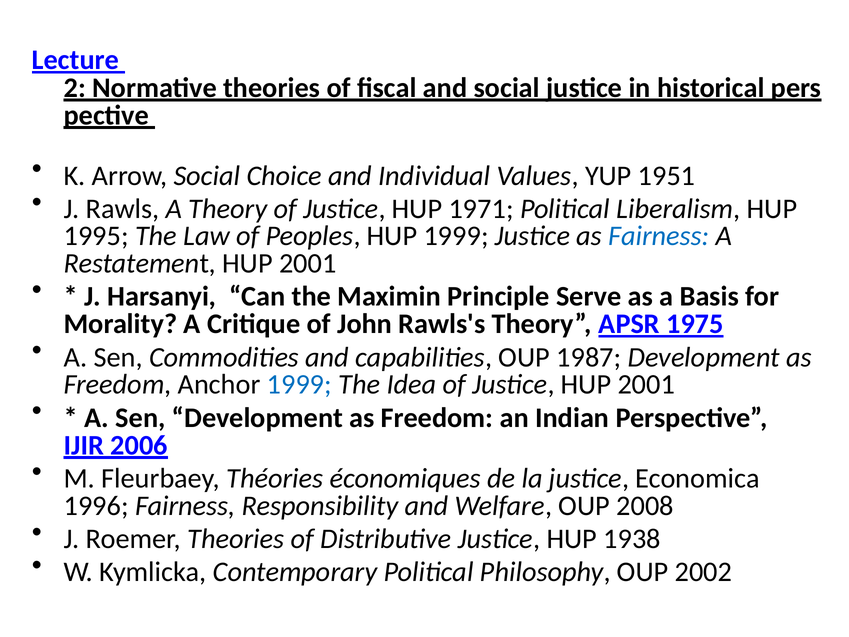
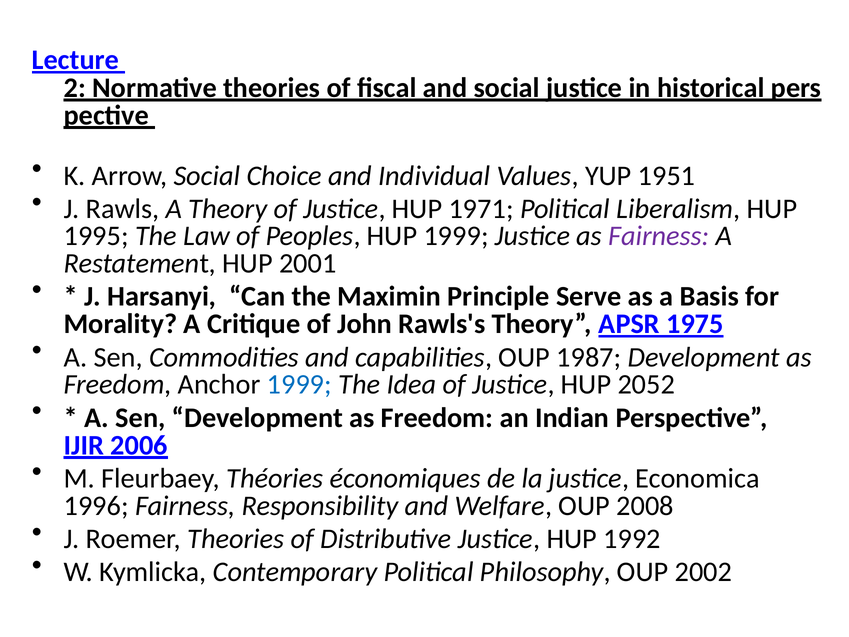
Fairness at (659, 236) colour: blue -> purple
Justice HUP 2001: 2001 -> 2052
1938: 1938 -> 1992
